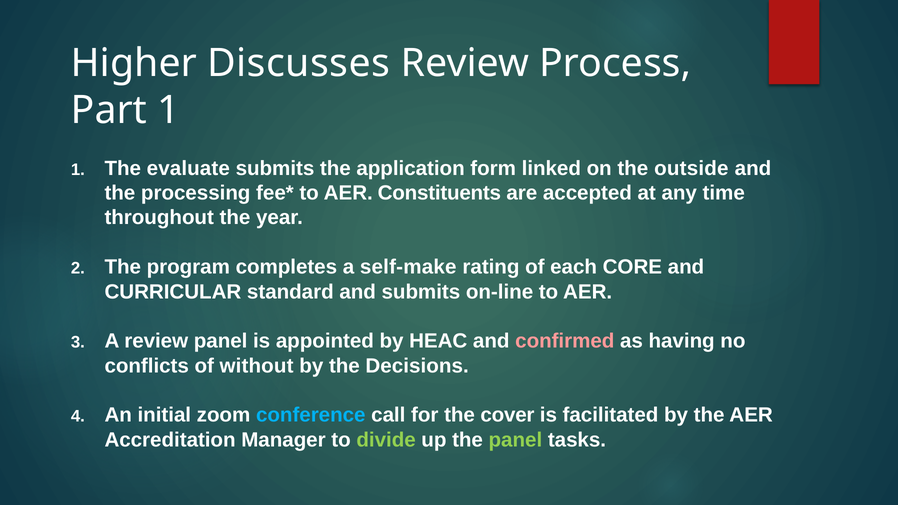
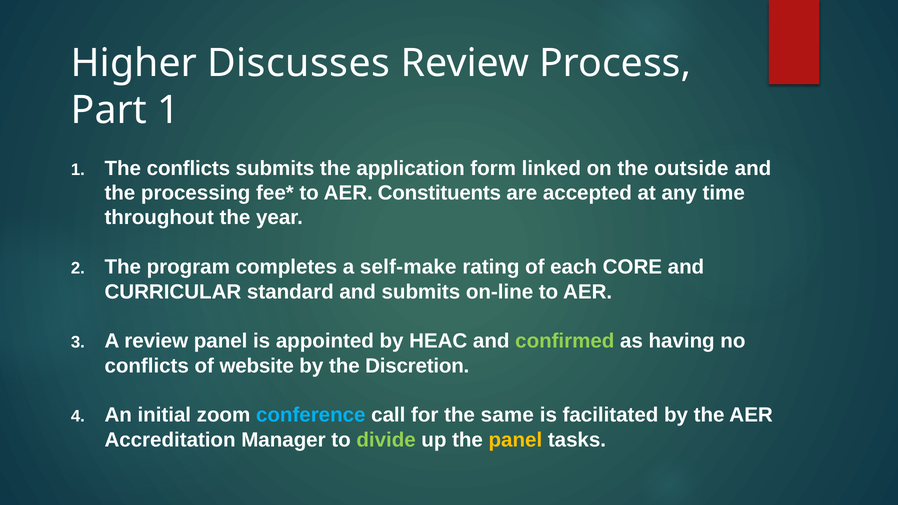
The evaluate: evaluate -> conflicts
confirmed colour: pink -> light green
without: without -> website
Decisions: Decisions -> Discretion
cover: cover -> same
panel at (515, 440) colour: light green -> yellow
